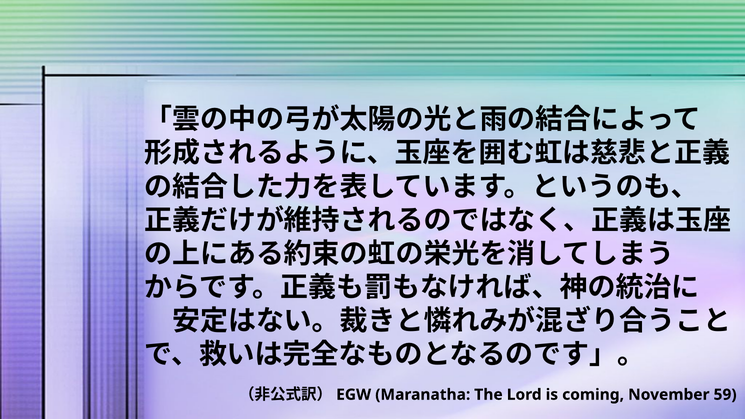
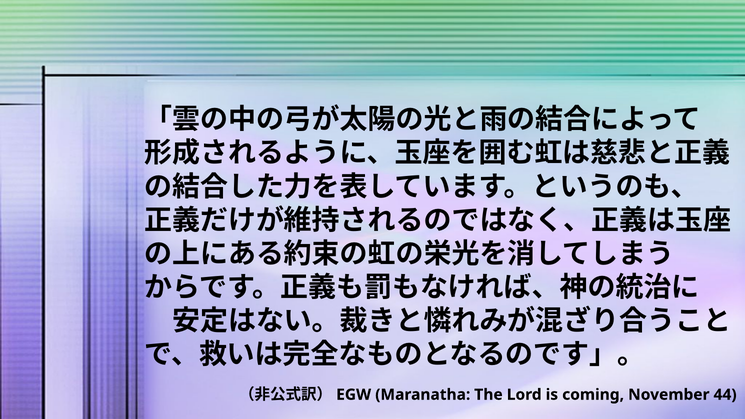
59: 59 -> 44
